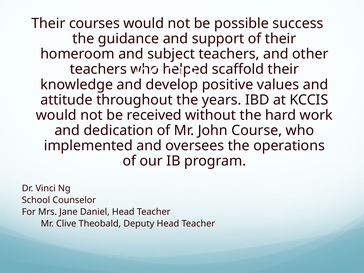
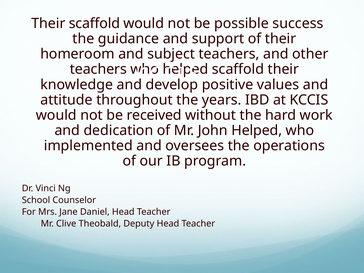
Their courses: courses -> scaffold
John Course: Course -> Helped
